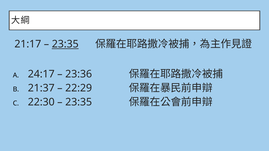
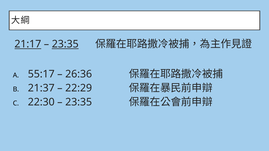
21:17 underline: none -> present
24:17: 24:17 -> 55:17
23:36: 23:36 -> 26:36
